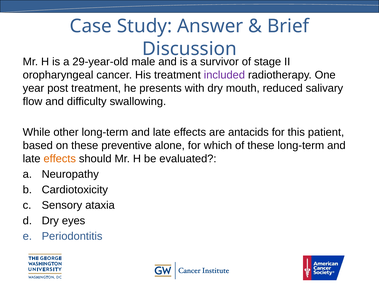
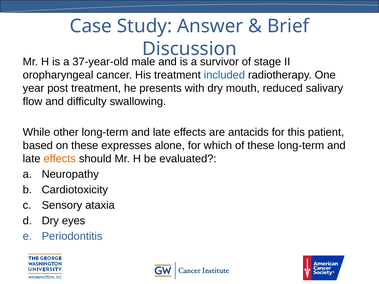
29-year-old: 29-year-old -> 37-year-old
included colour: purple -> blue
preventive: preventive -> expresses
